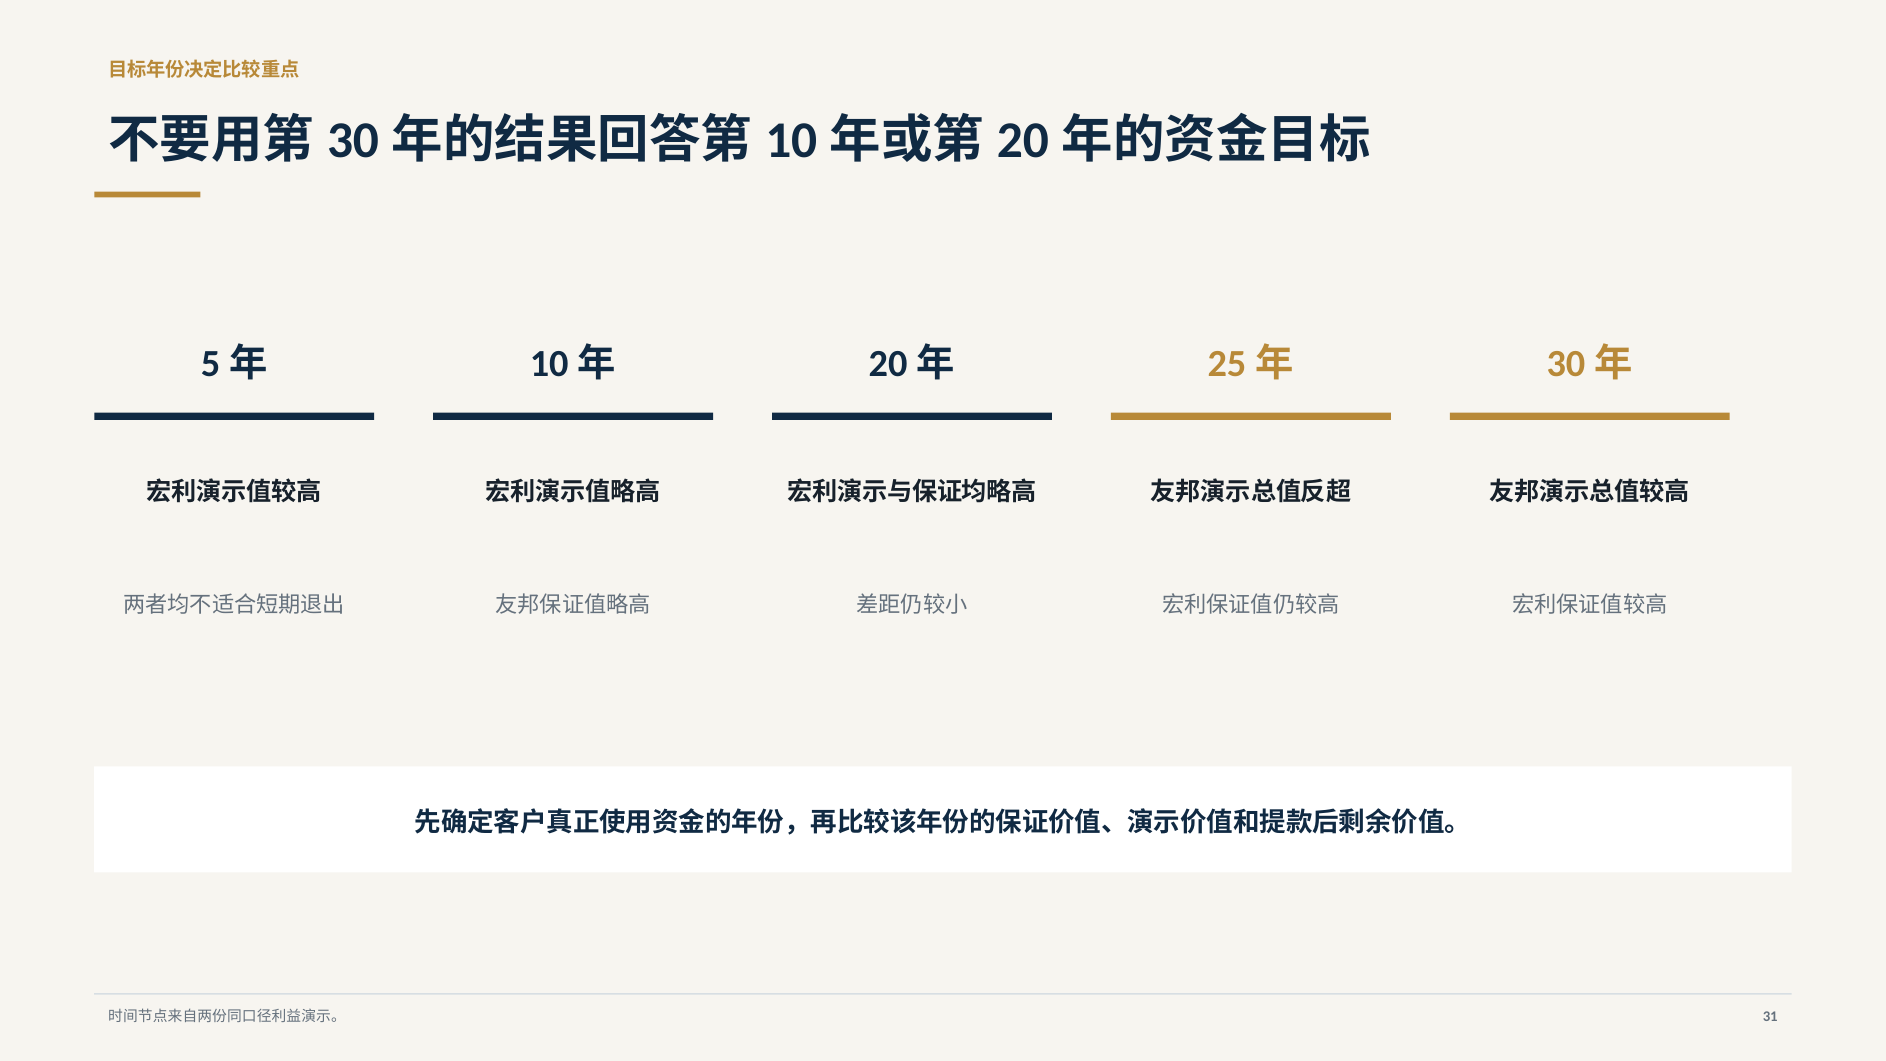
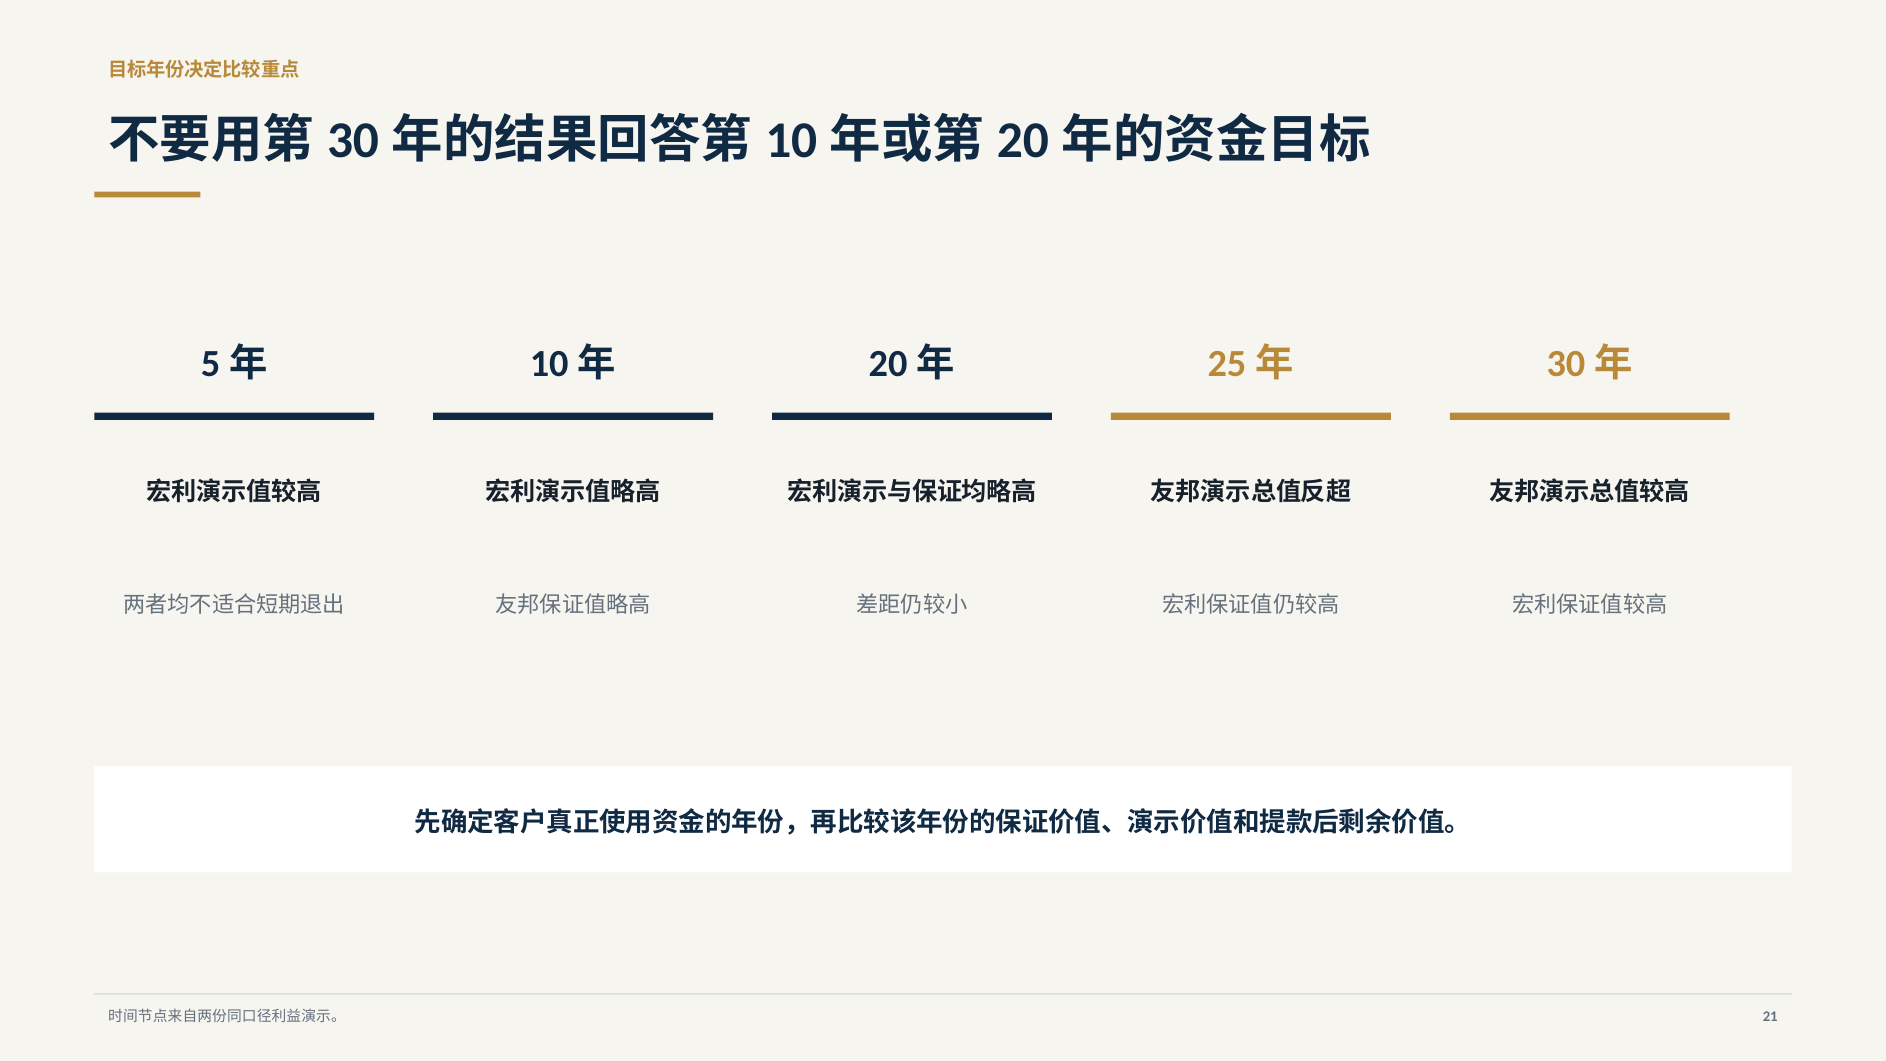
31: 31 -> 21
